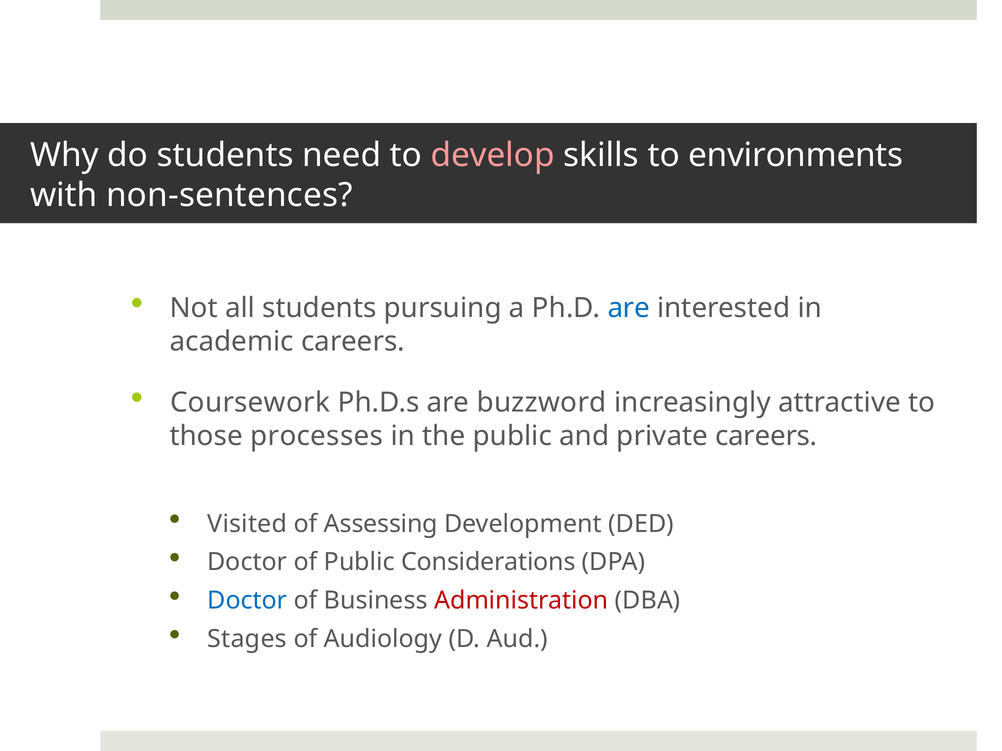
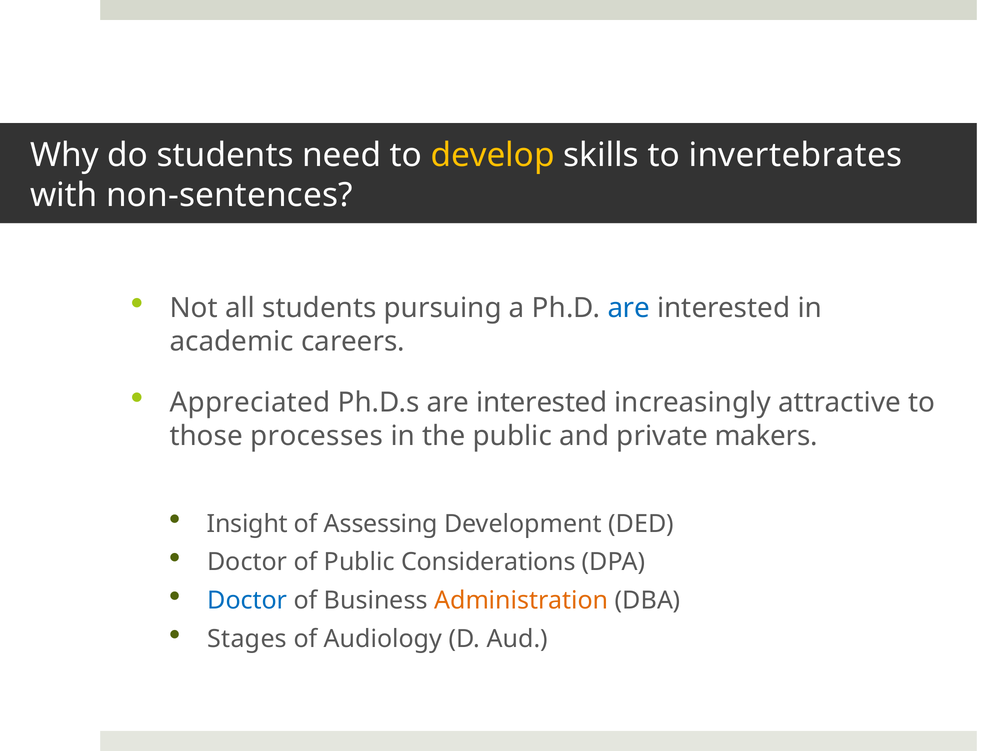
develop colour: pink -> yellow
environments: environments -> invertebrates
Coursework: Coursework -> Appreciated
Ph.D.s are buzzword: buzzword -> interested
private careers: careers -> makers
Visited: Visited -> Insight
Administration colour: red -> orange
